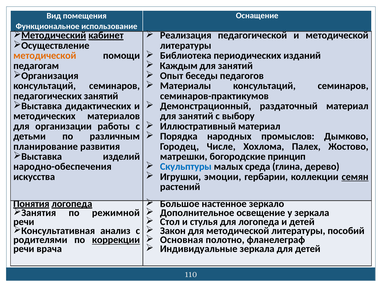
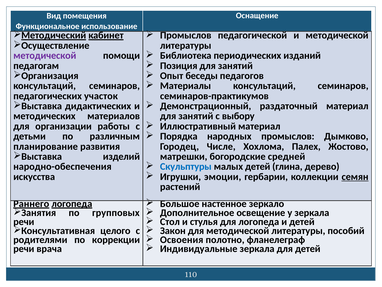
Реализация at (186, 35): Реализация -> Промыслов
методической at (45, 55) colour: orange -> purple
Каждым: Каждым -> Позиция
педагогических занятий: занятий -> участок
принцип: принцип -> средней
малых среда: среда -> детей
Понятия: Понятия -> Раннего
режимной: режимной -> групповых
анализ: анализ -> целого
Основная: Основная -> Освоения
коррекции underline: present -> none
